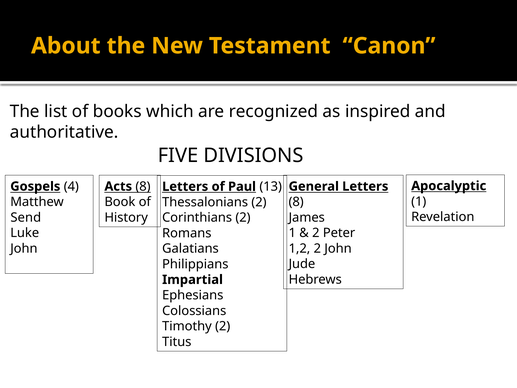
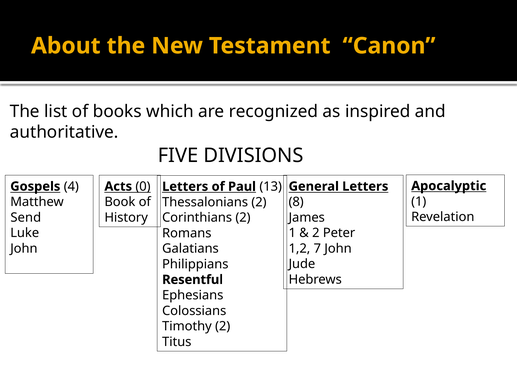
Acts 8: 8 -> 0
1,2 2: 2 -> 7
Impartial: Impartial -> Resentful
